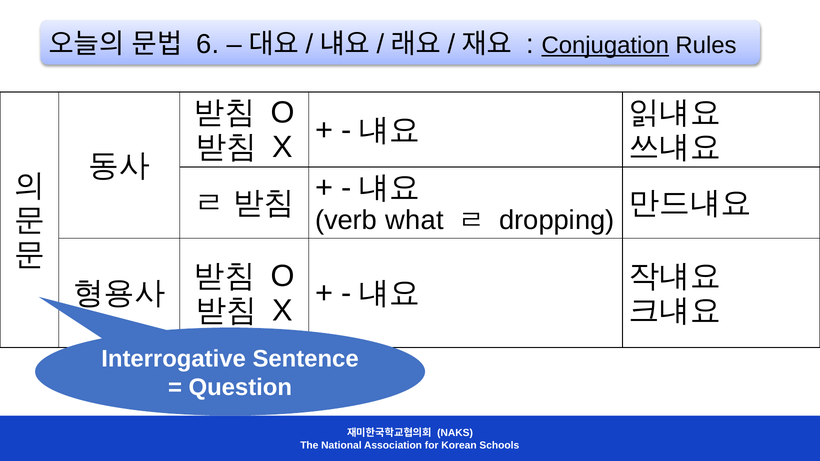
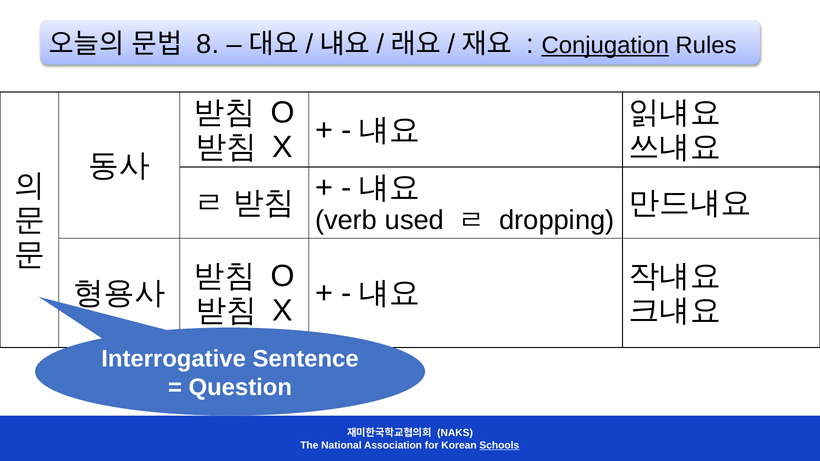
6: 6 -> 8
what: what -> used
Schools underline: none -> present
